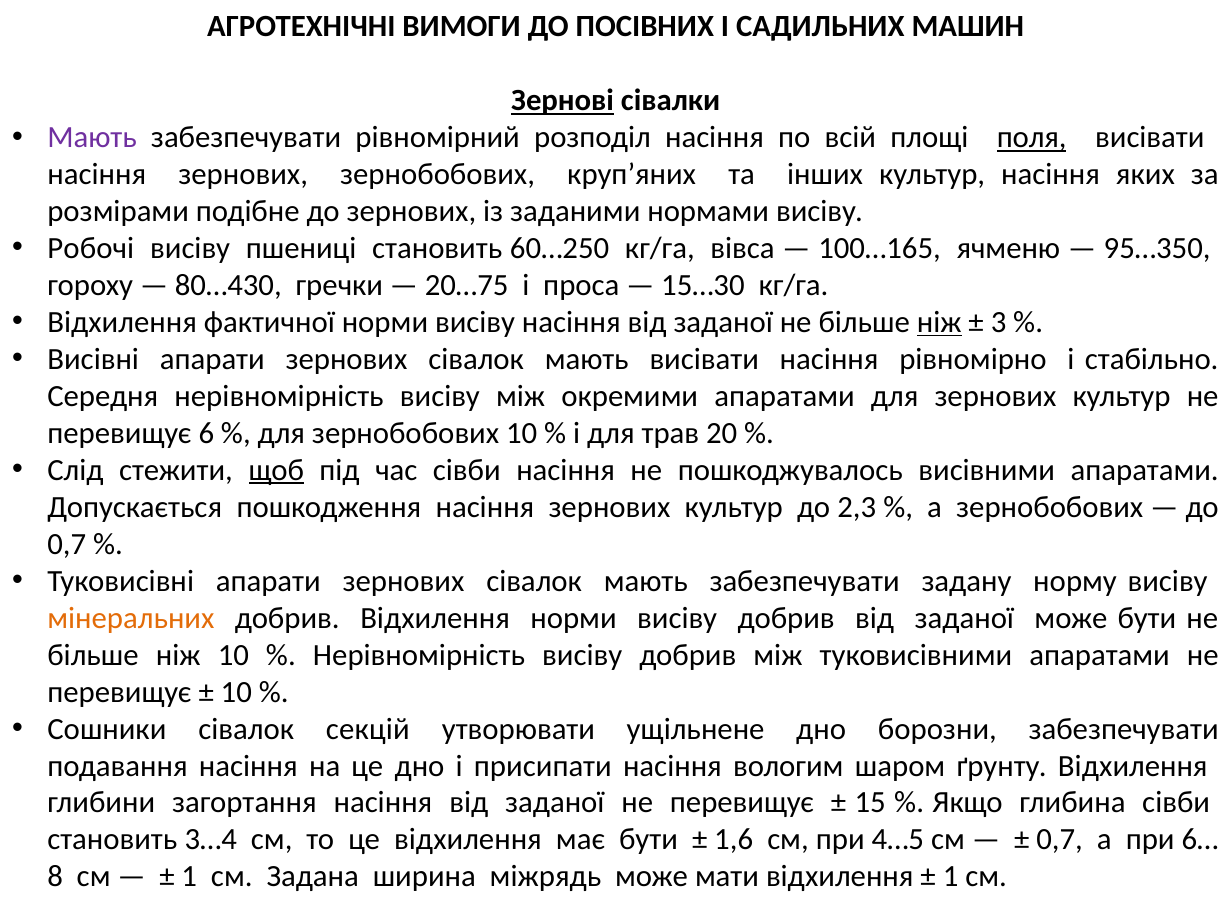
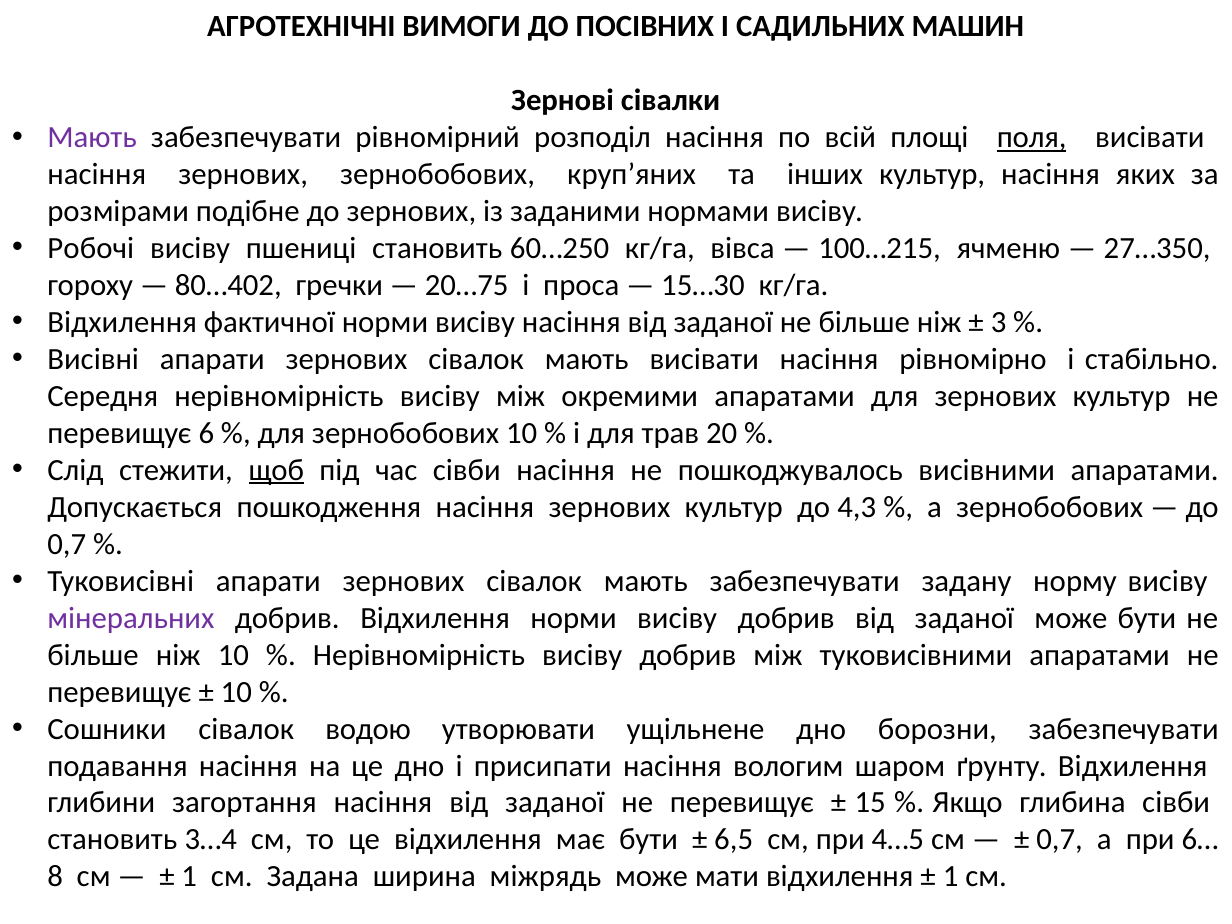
Зернові underline: present -> none
100…165: 100…165 -> 100…215
95…350: 95…350 -> 27…350
80…430: 80…430 -> 80…402
ніж at (939, 322) underline: present -> none
2,3: 2,3 -> 4,3
мінеральних colour: orange -> purple
секцій: секцій -> водою
1,6: 1,6 -> 6,5
